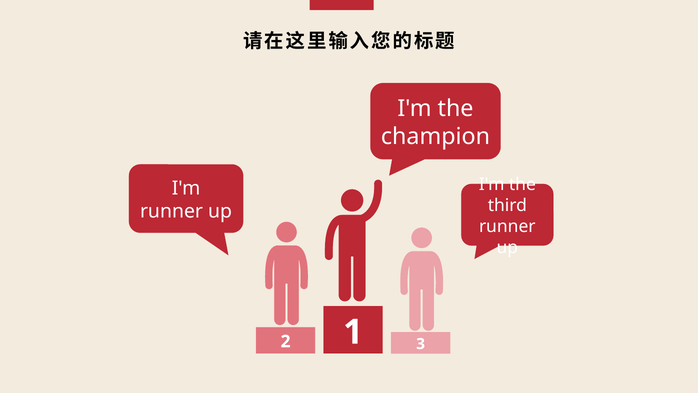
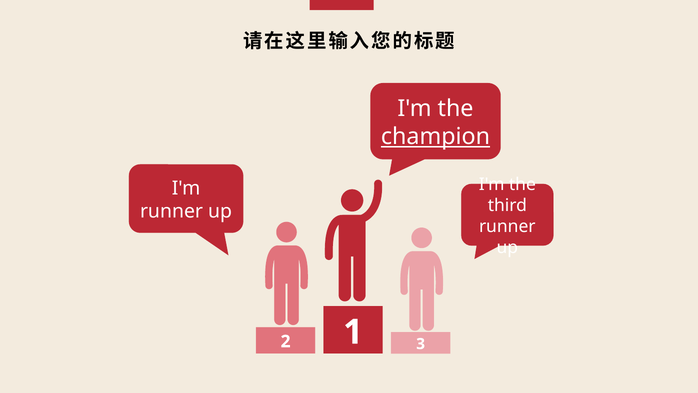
champion underline: none -> present
